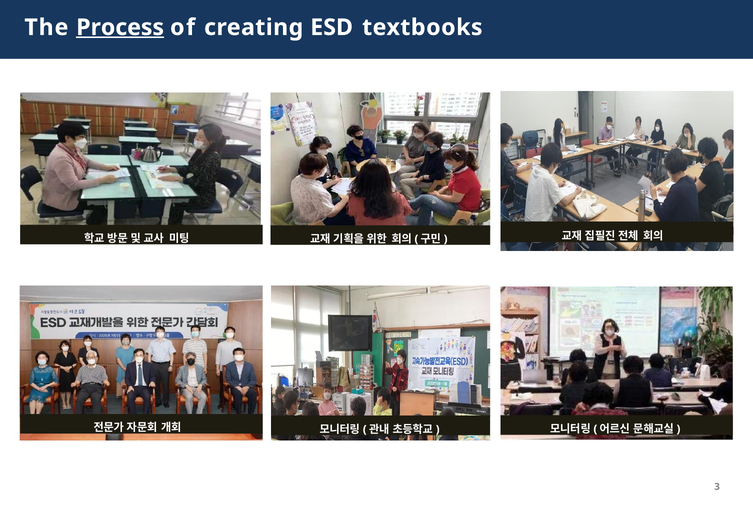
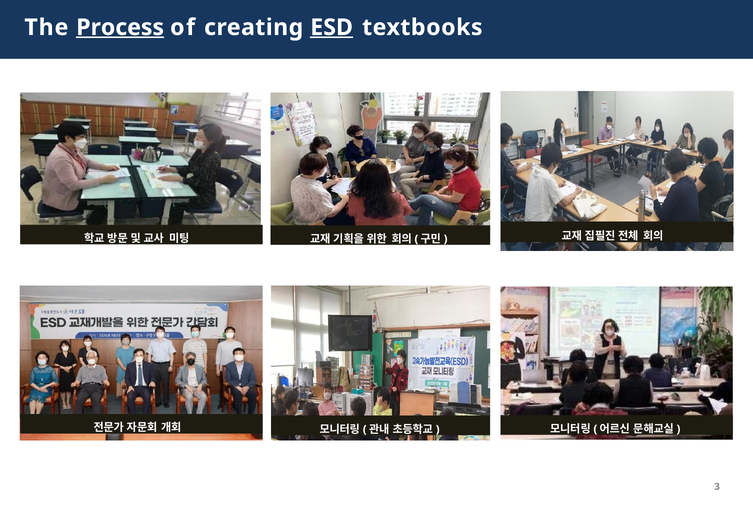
ESD underline: none -> present
